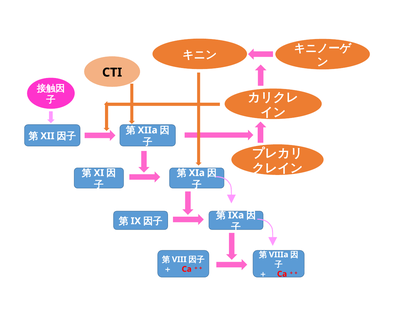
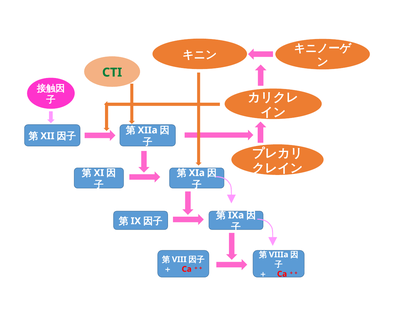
CTI colour: black -> green
